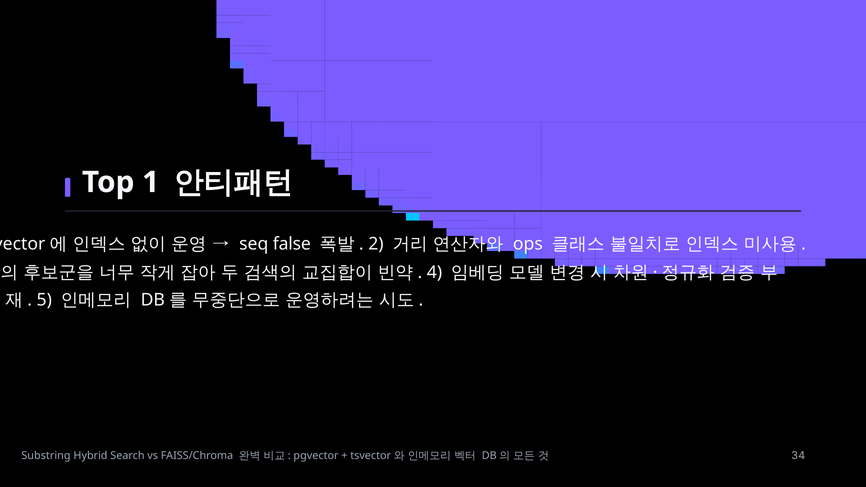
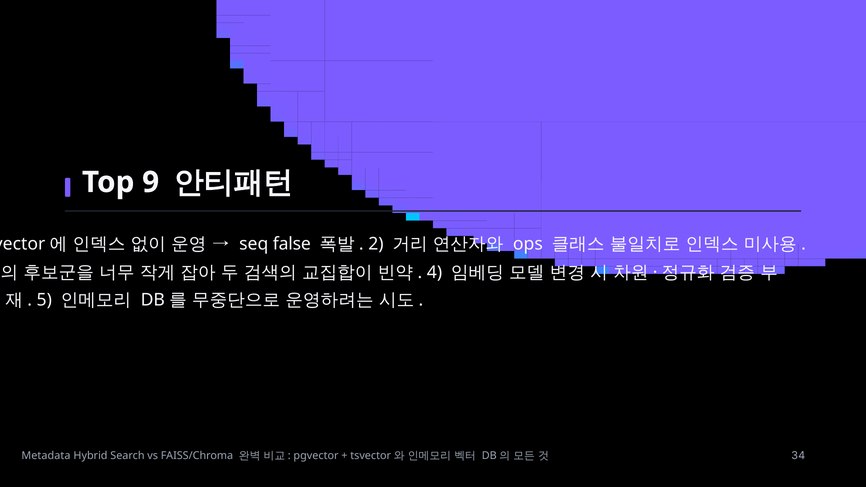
1: 1 -> 9
Substring: Substring -> Metadata
